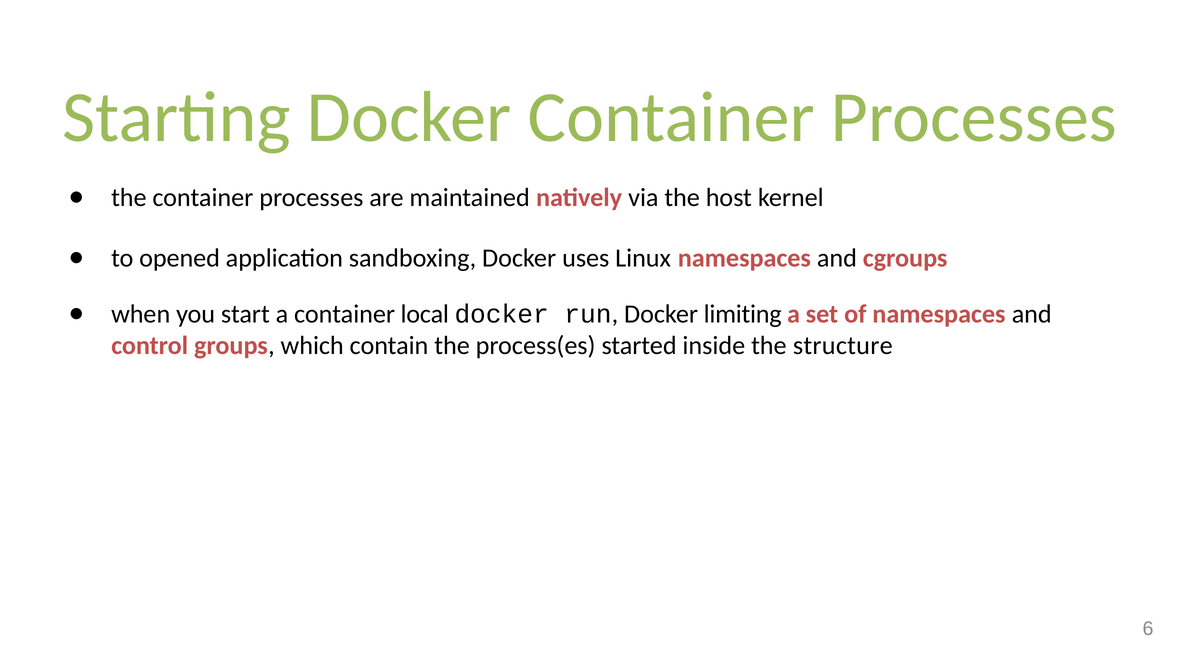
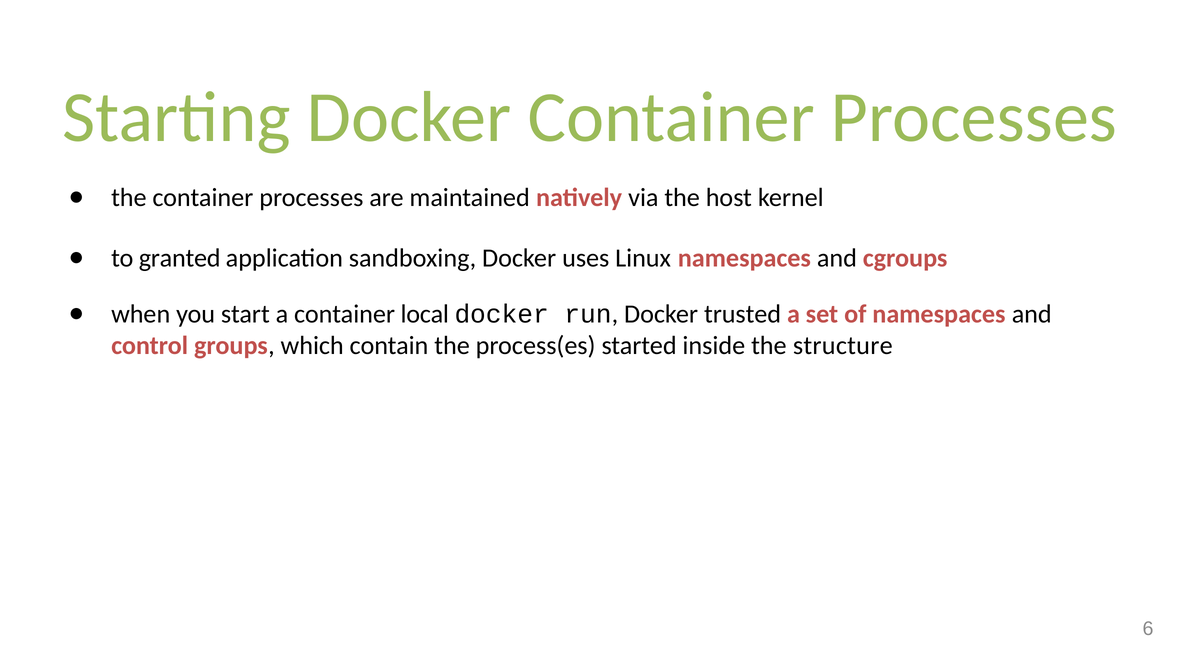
opened: opened -> granted
limiting: limiting -> trusted
